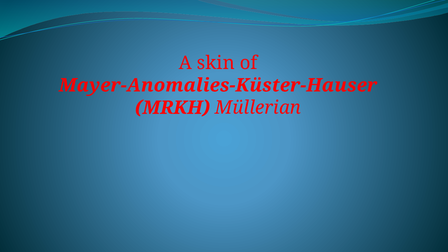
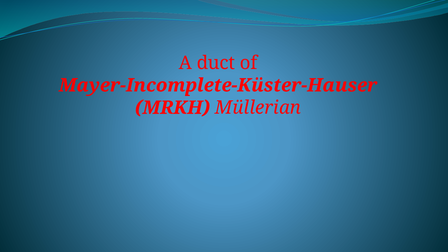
skin: skin -> duct
Mayer-Anomalies-Küster-Hauser: Mayer-Anomalies-Küster-Hauser -> Mayer-Incomplete-Küster-Hauser
